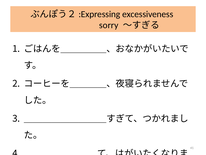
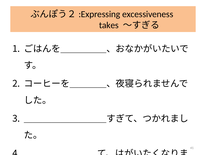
sorry: sorry -> takes
